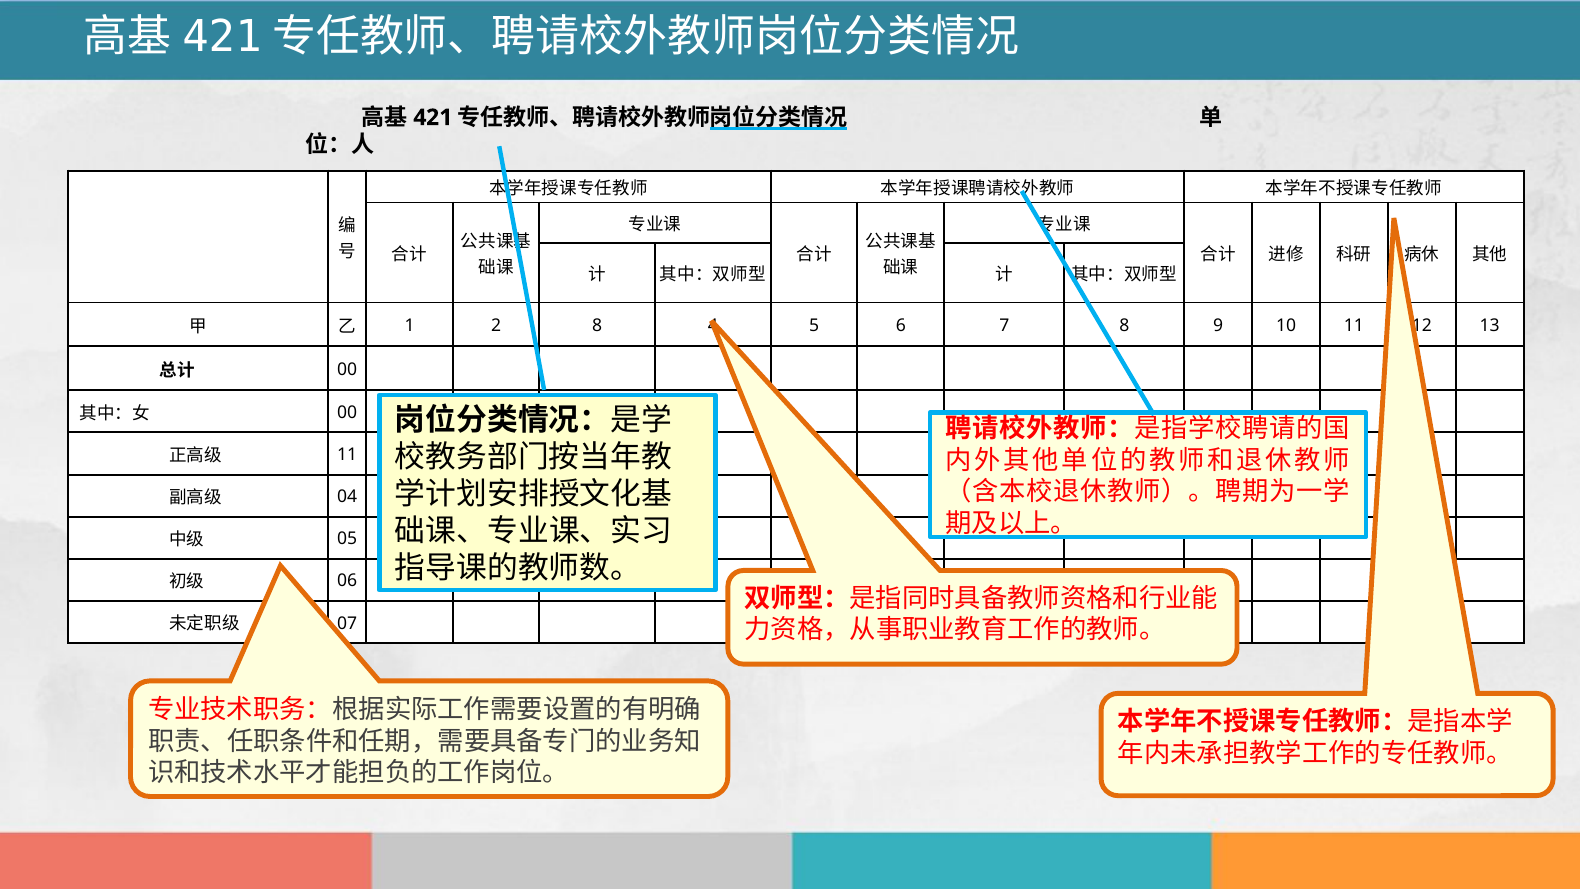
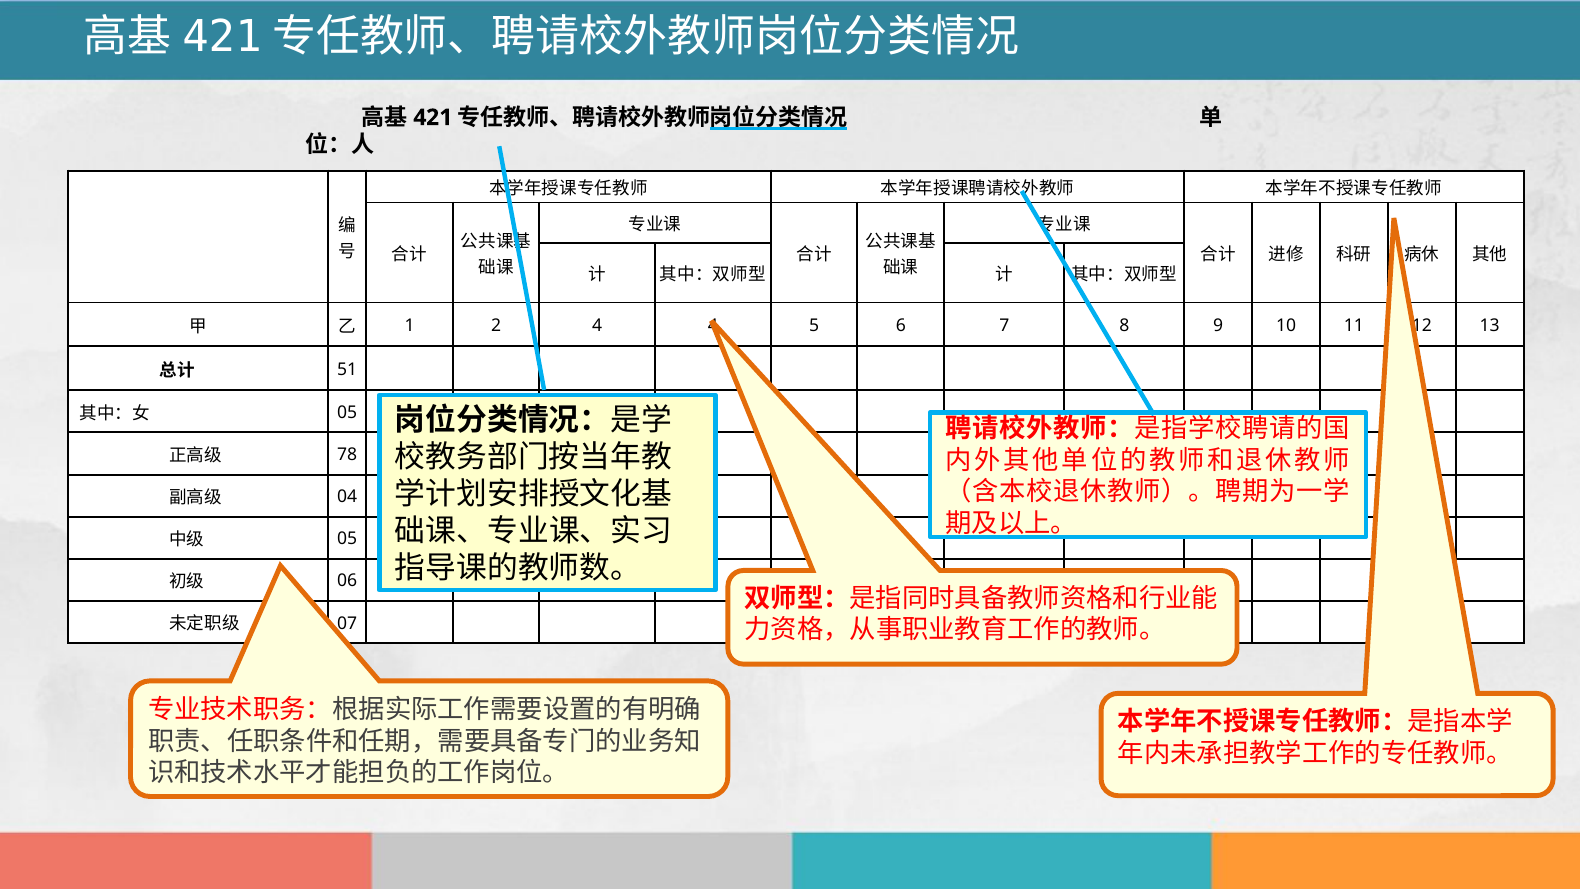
2 8: 8 -> 4
00 at (347, 369): 00 -> 51
00 at (347, 412): 00 -> 05
11 at (347, 454): 11 -> 78
